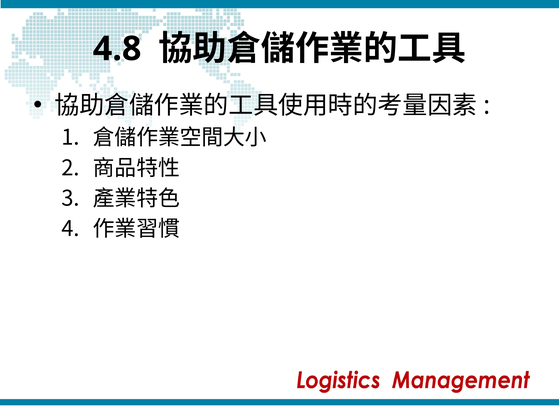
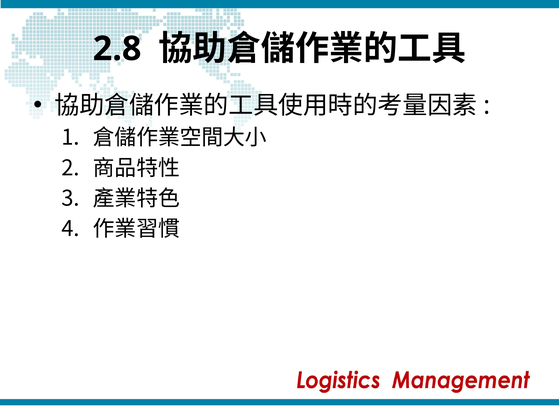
4.8: 4.8 -> 2.8
